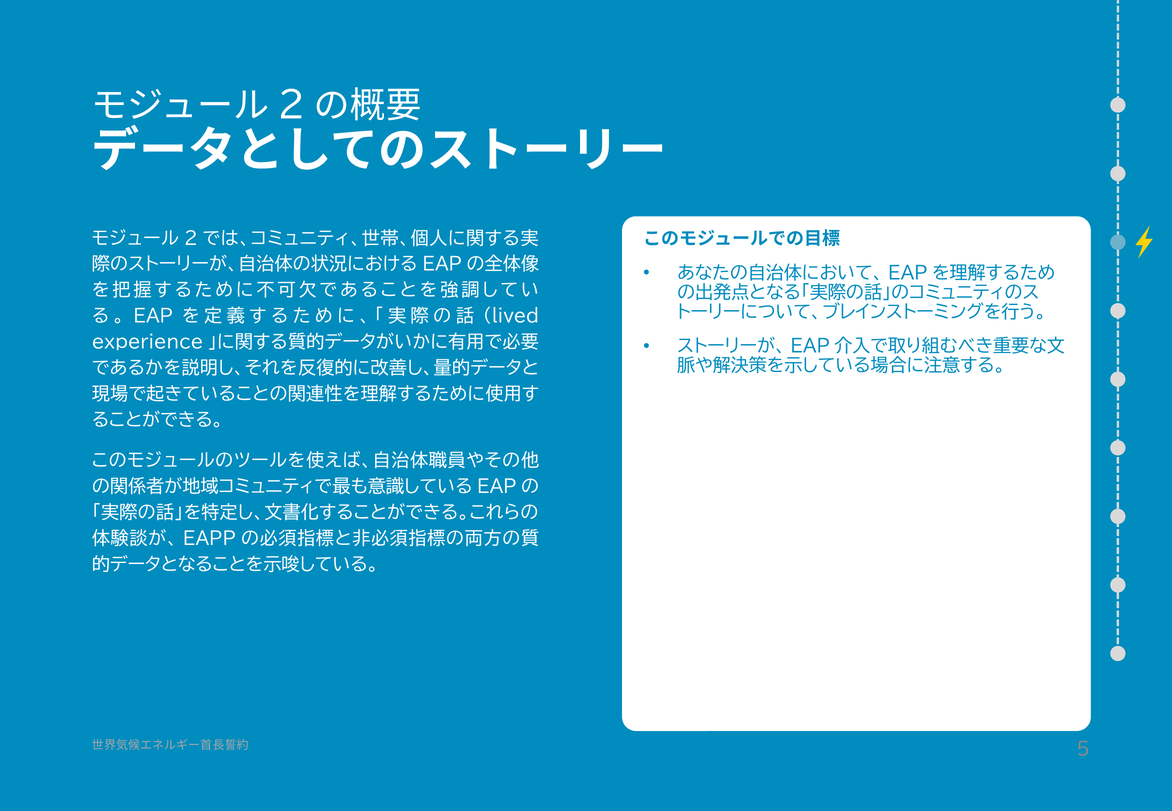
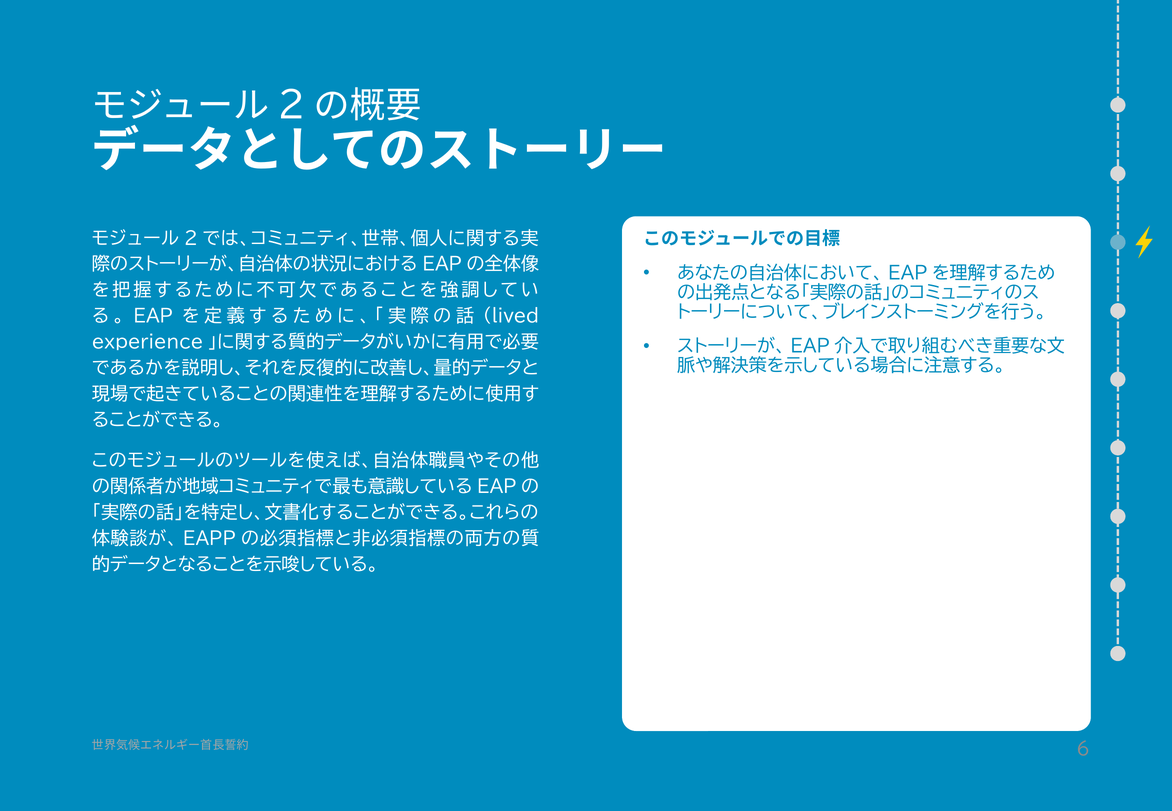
5: 5 -> 6
